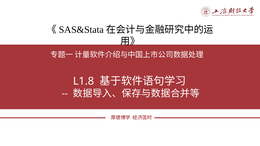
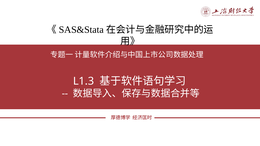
L1.8: L1.8 -> L1.3
